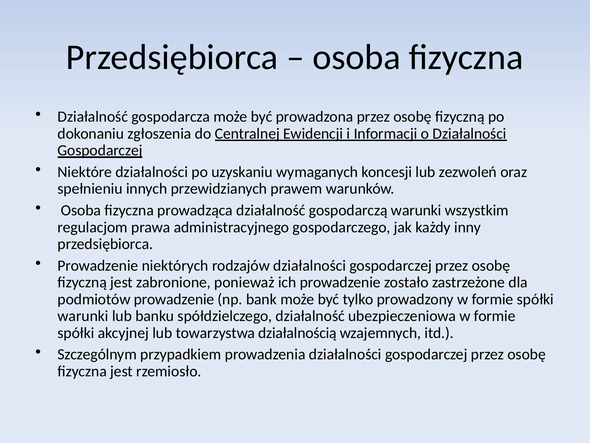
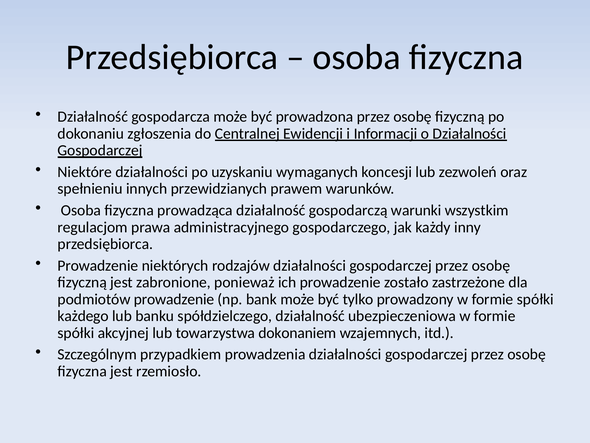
warunki at (83, 316): warunki -> każdego
działalnością: działalnością -> dokonaniem
